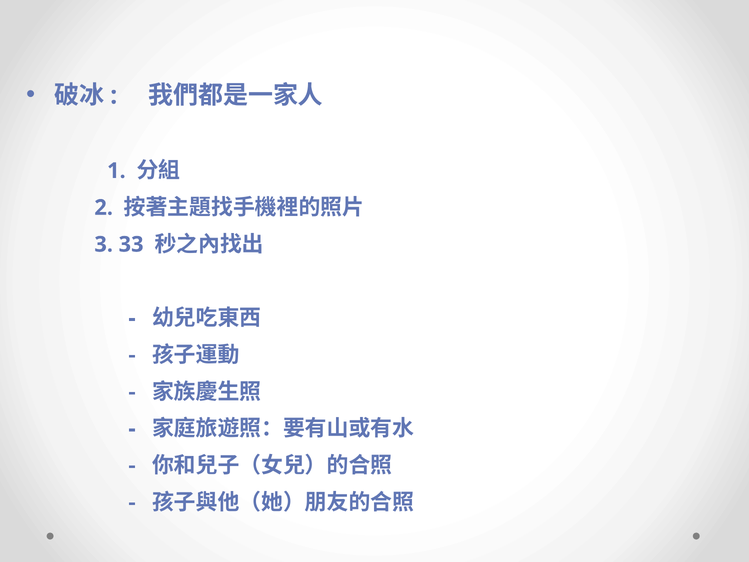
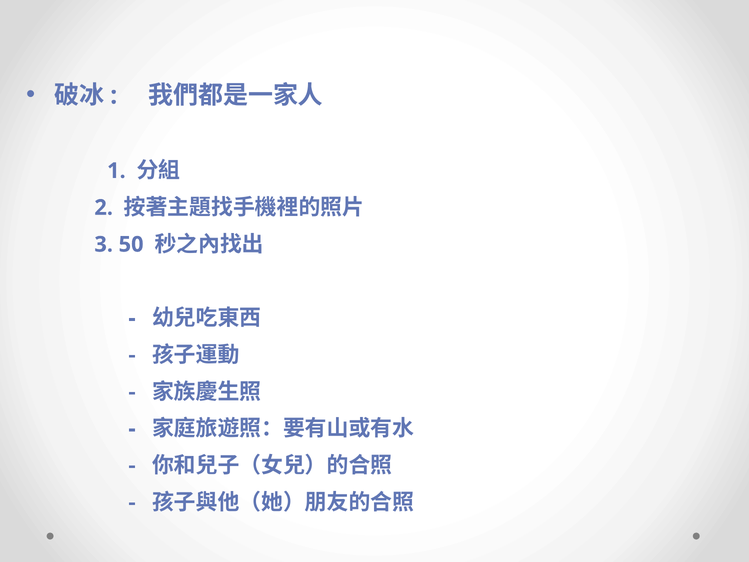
33: 33 -> 50
